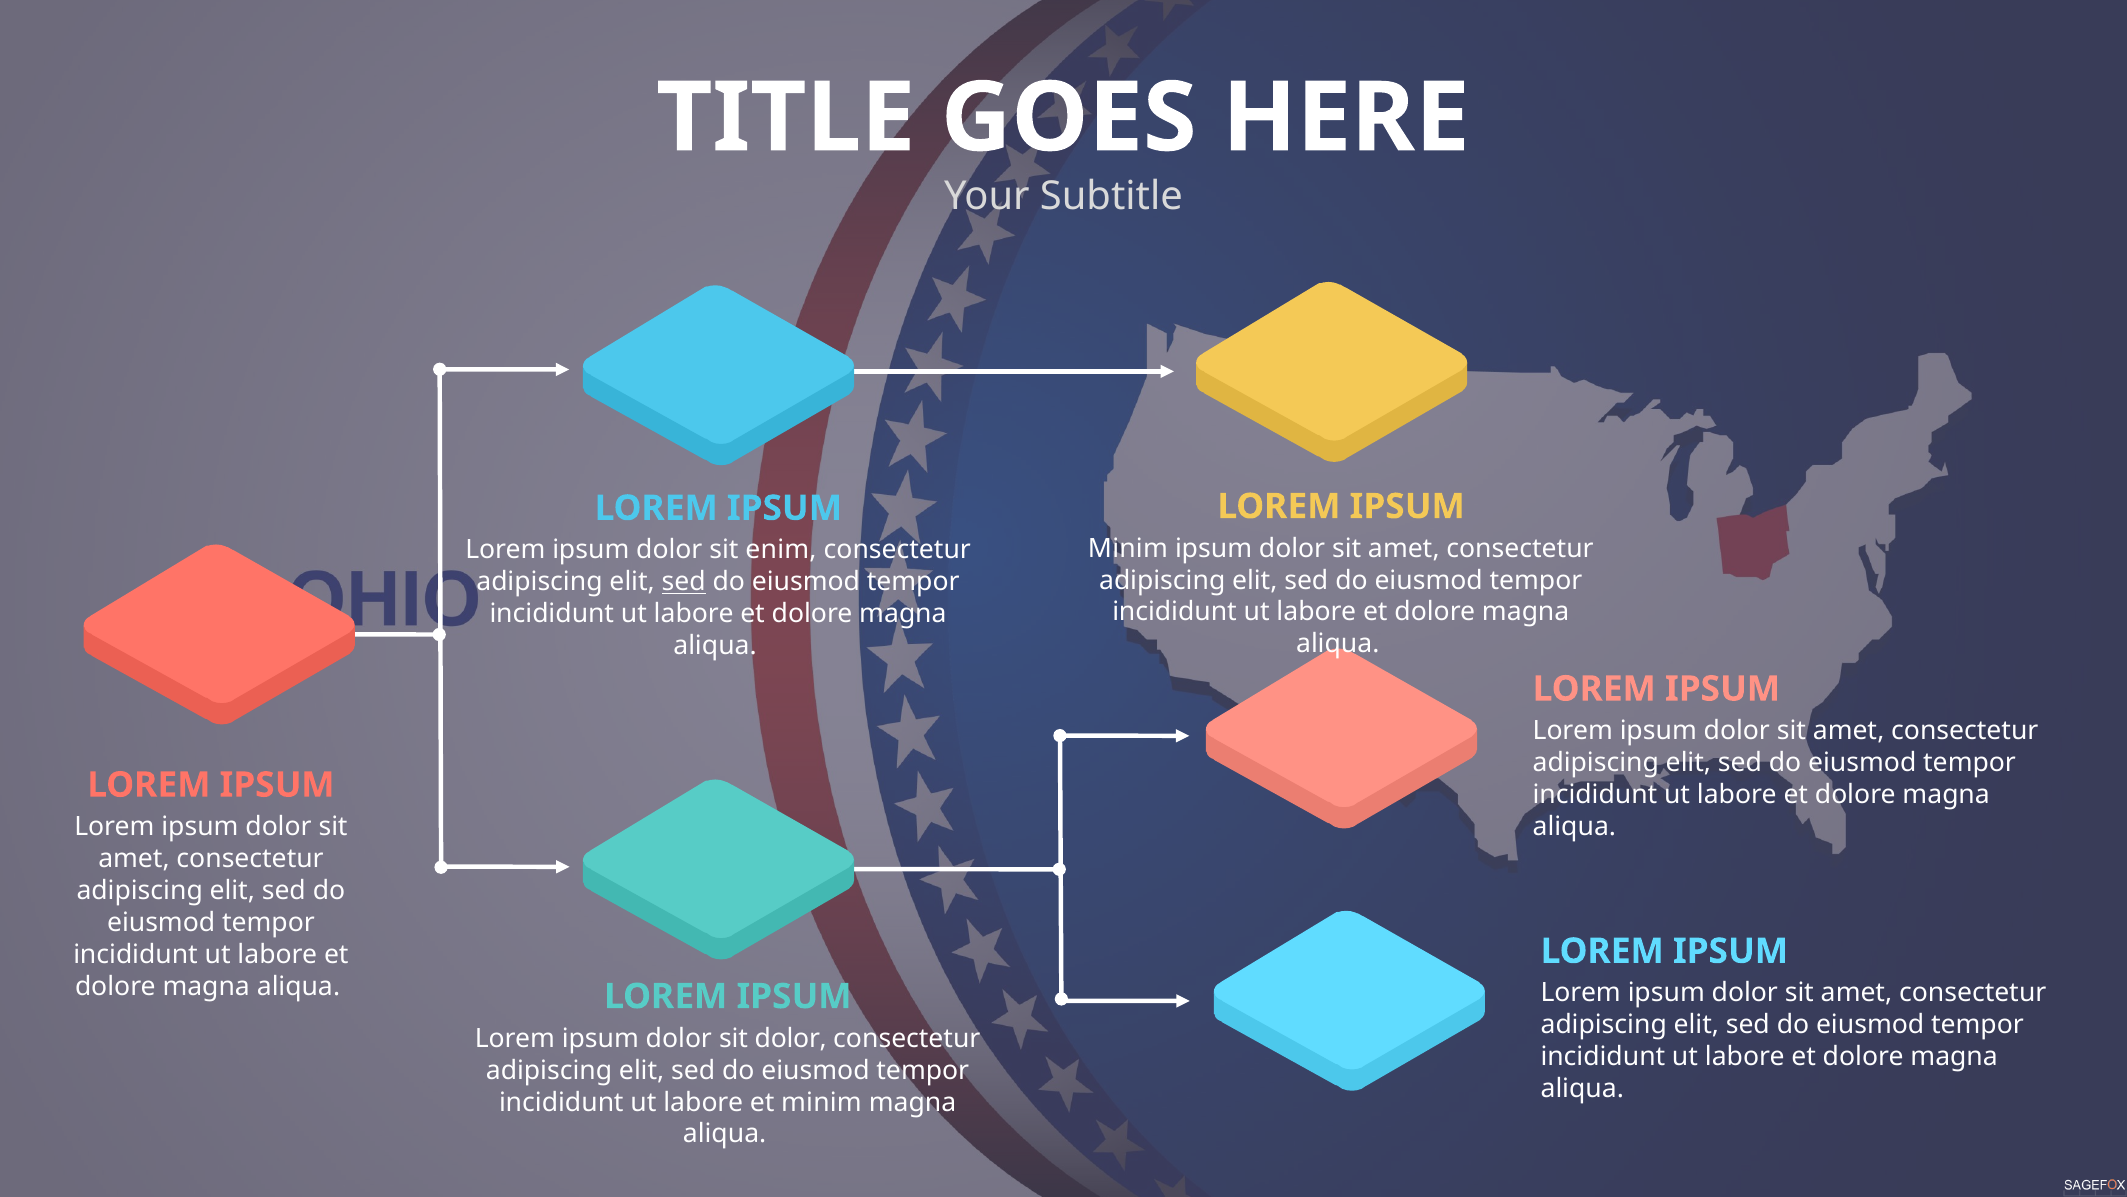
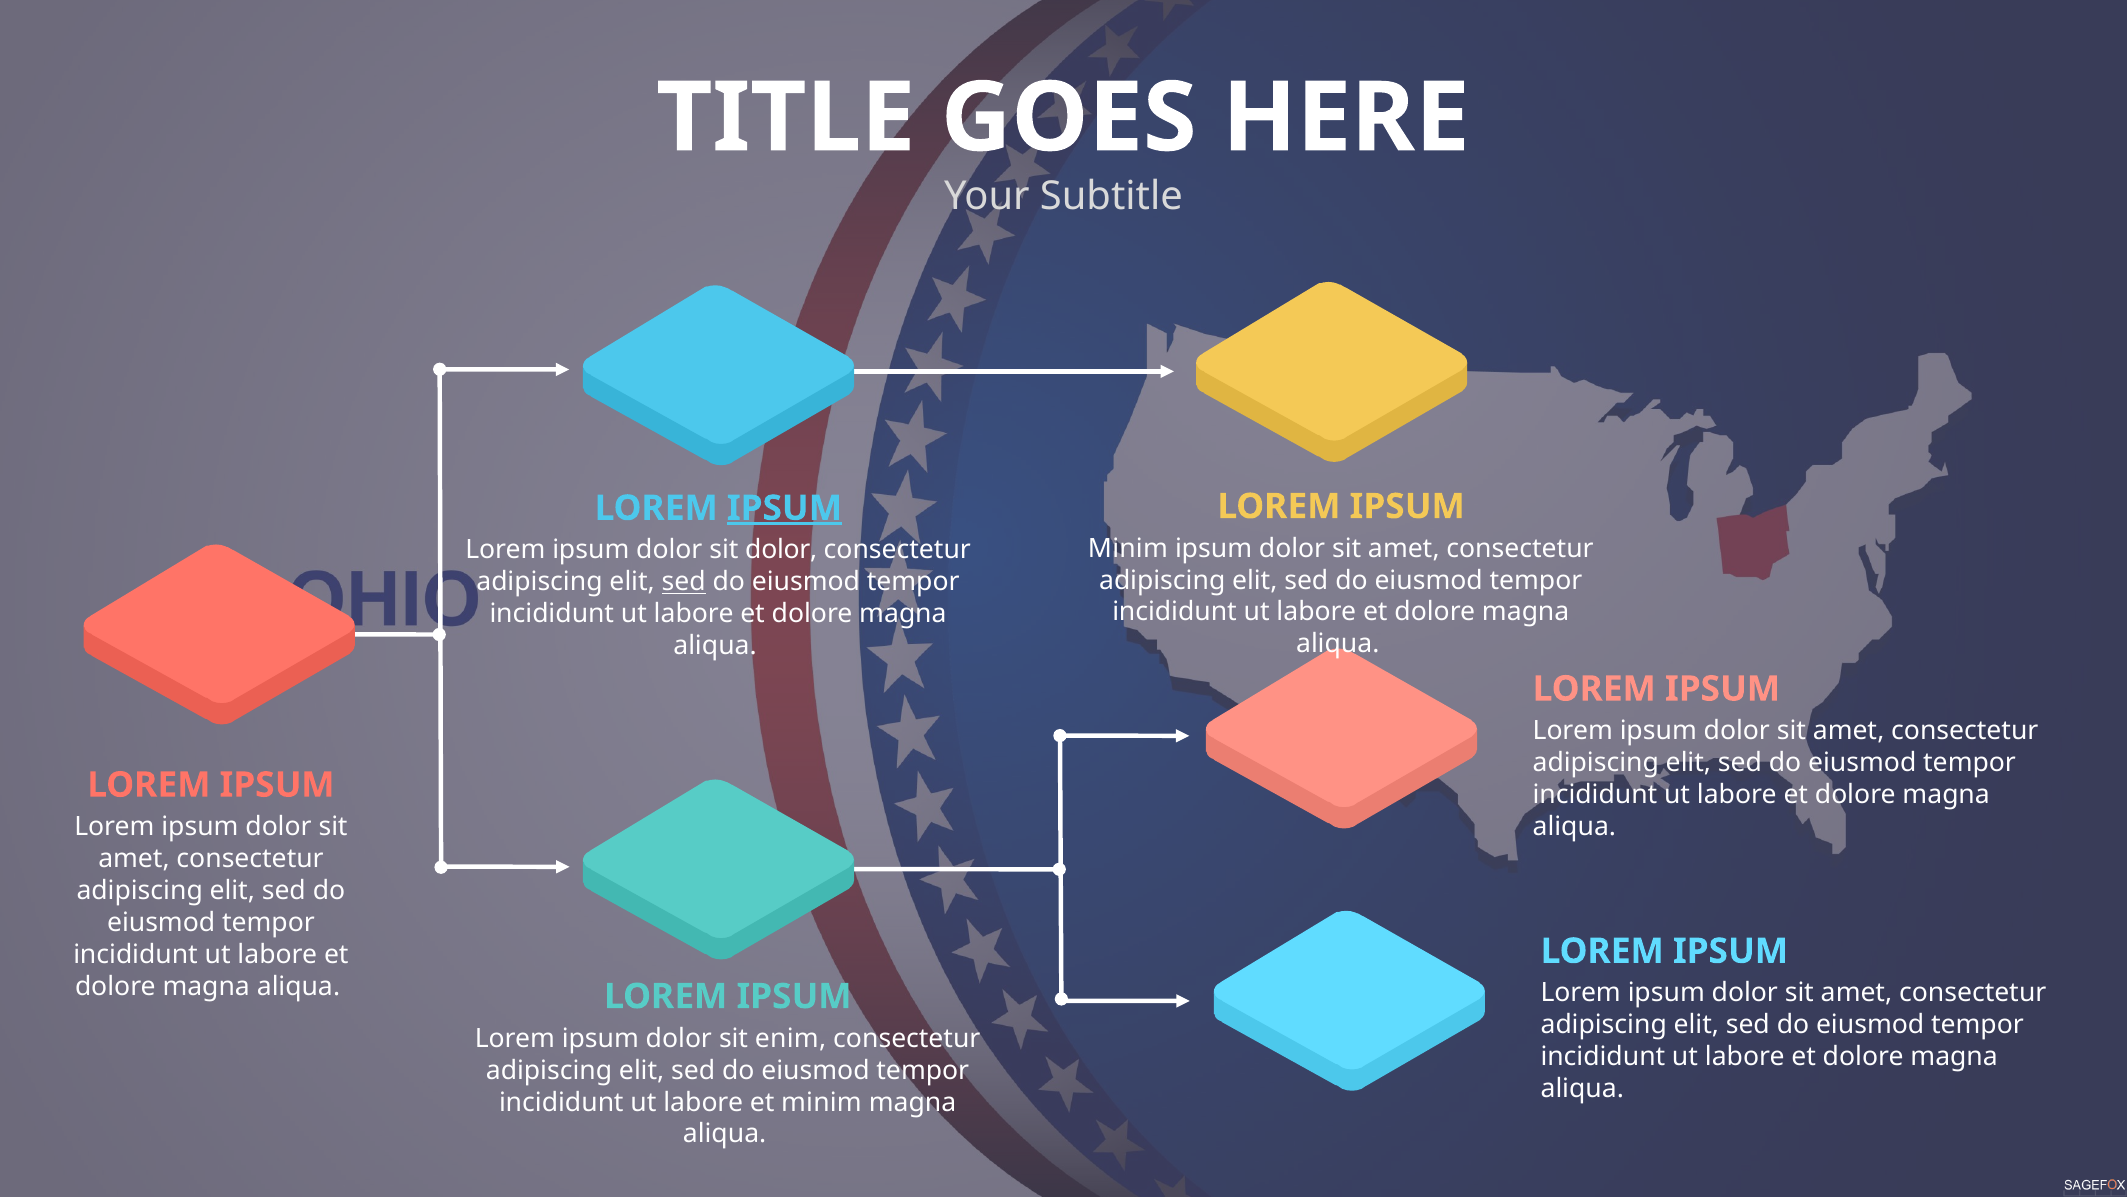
IPSUM at (784, 508) underline: none -> present
sit enim: enim -> dolor
sit dolor: dolor -> enim
